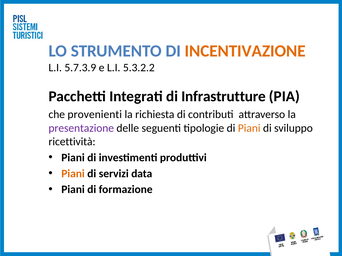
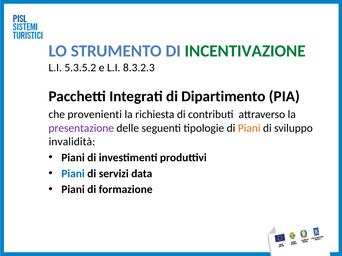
INCENTIVAZIONE colour: orange -> green
5.7.3.9: 5.7.3.9 -> 5.3.5.2
5.3.2.2: 5.3.2.2 -> 8.3.2.3
Infrastrutture: Infrastrutture -> Dipartimento
ricettività: ricettività -> invalidità
Piani at (73, 174) colour: orange -> blue
